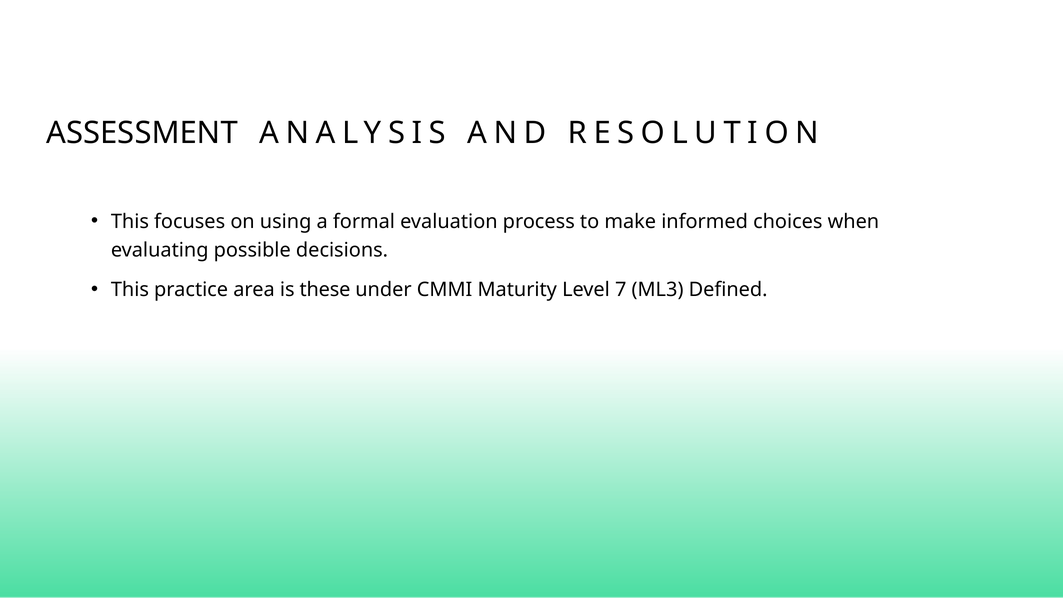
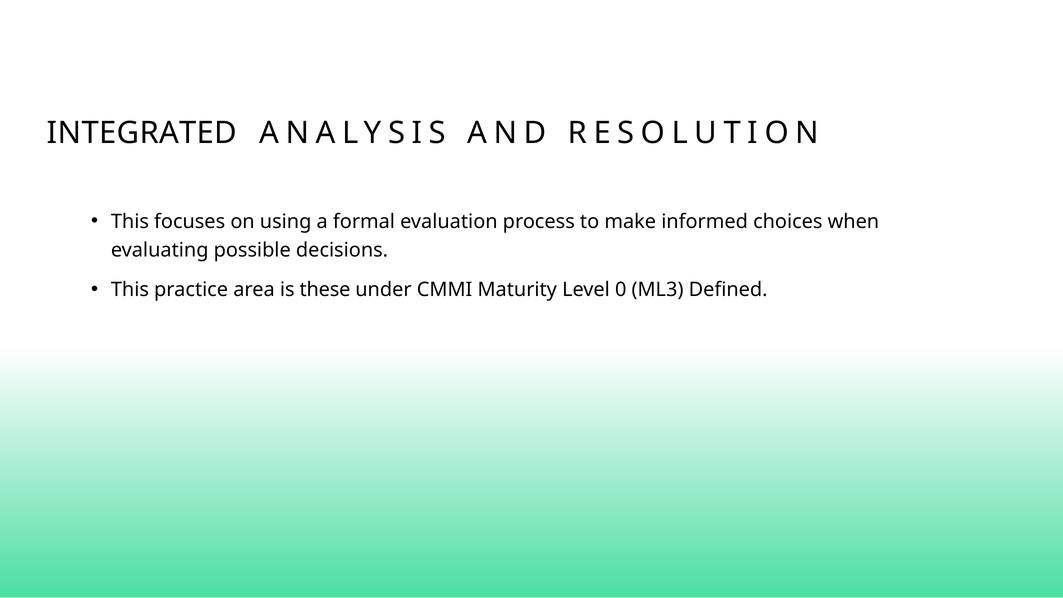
ASSESSMENT: ASSESSMENT -> INTEGRATED
7: 7 -> 0
